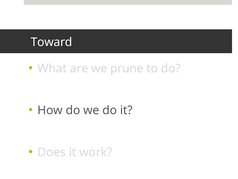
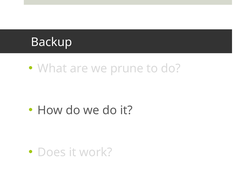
Toward: Toward -> Backup
